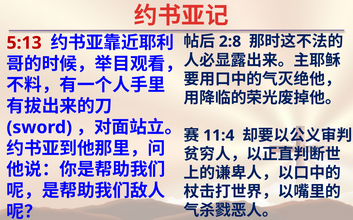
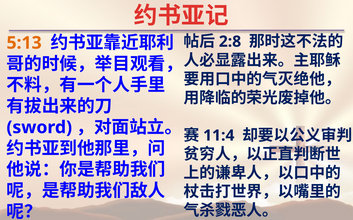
5:13 colour: red -> orange
